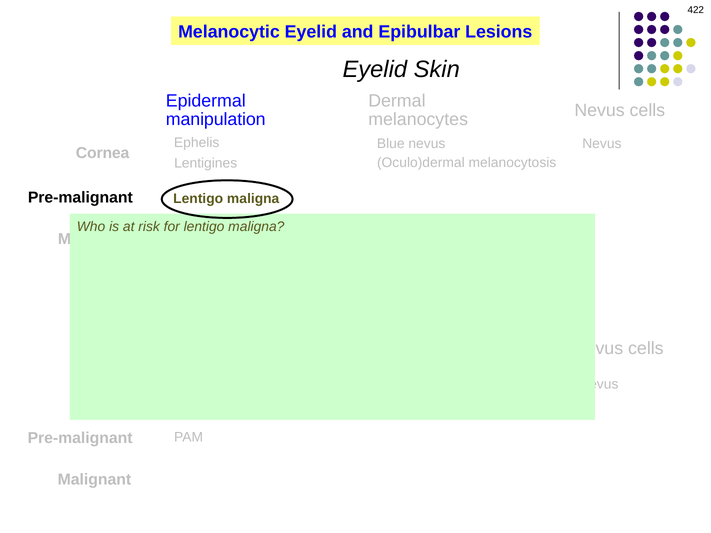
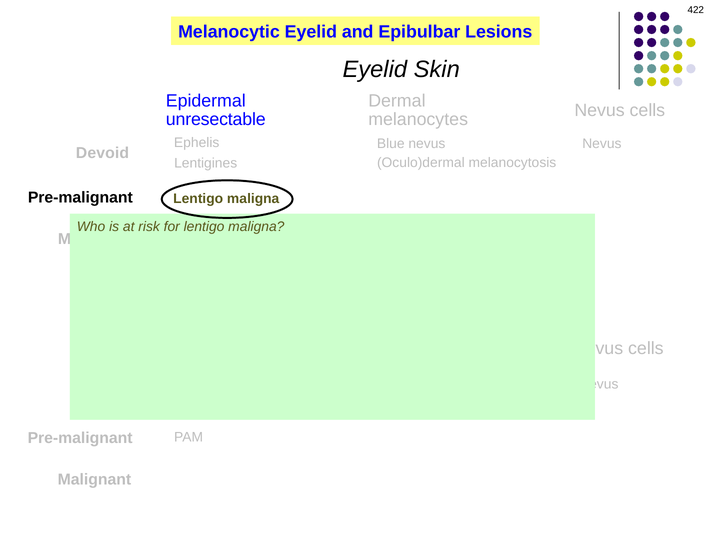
manipulation: manipulation -> unresectable
Cornea: Cornea -> Devoid
